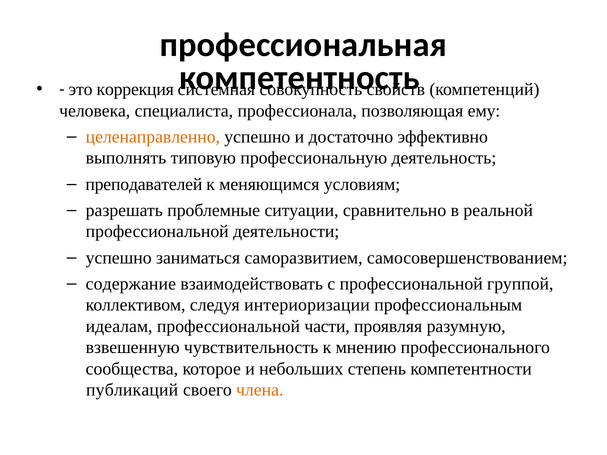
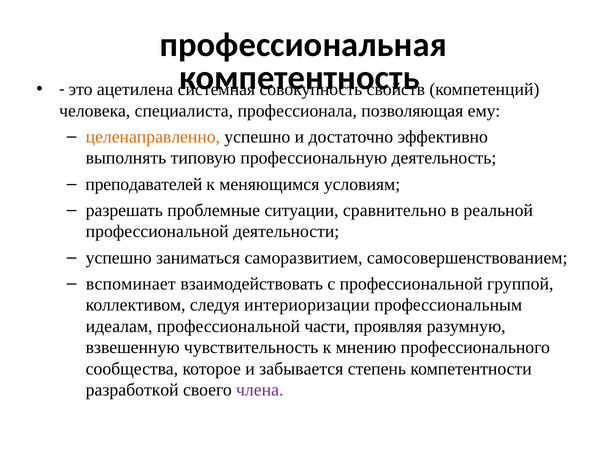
коррекция: коррекция -> ацетилена
содержание: содержание -> вспоминает
небольших: небольших -> забывается
публикаций: публикаций -> разработкой
члена colour: orange -> purple
